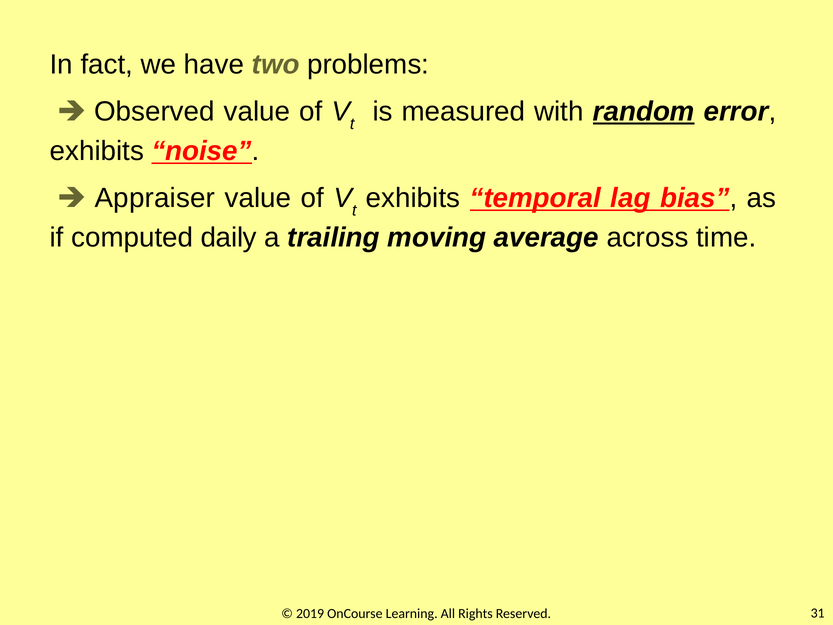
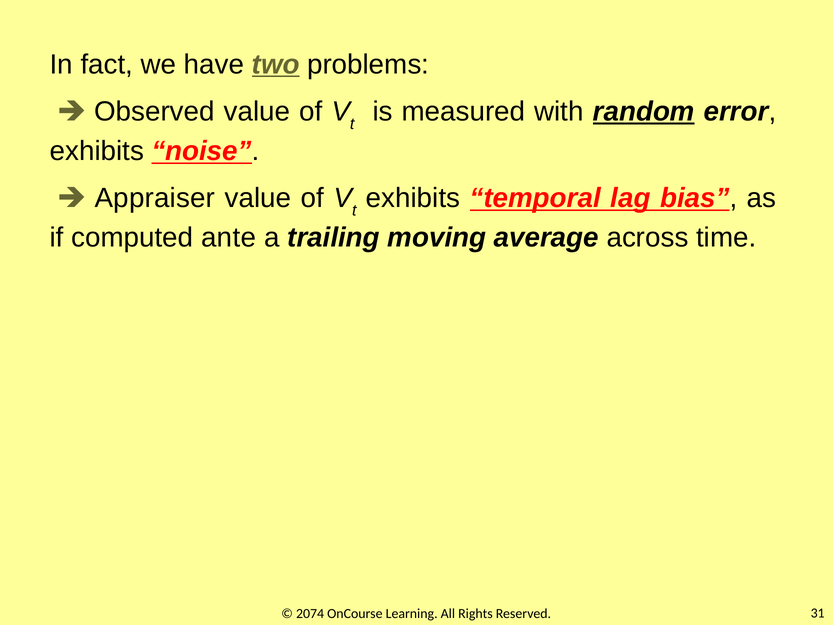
two underline: none -> present
daily: daily -> ante
2019: 2019 -> 2074
